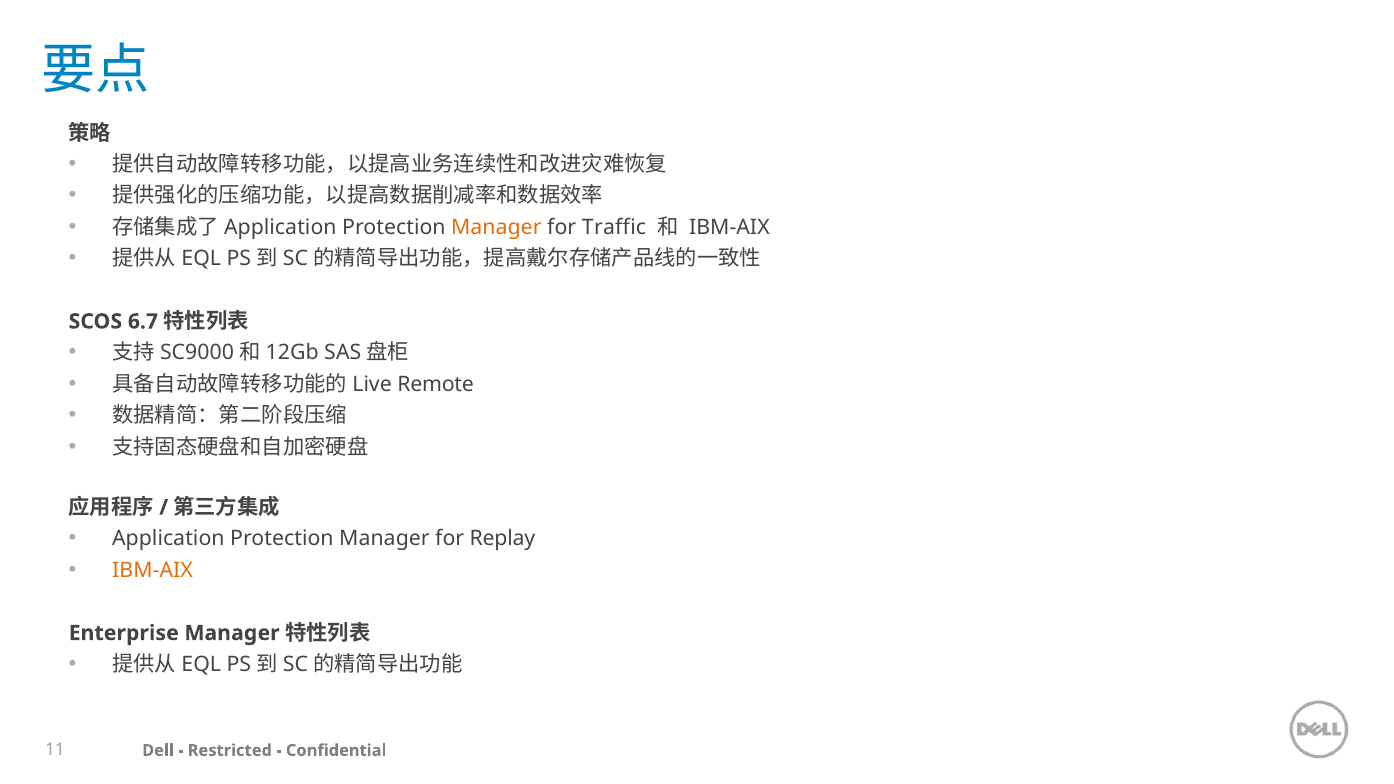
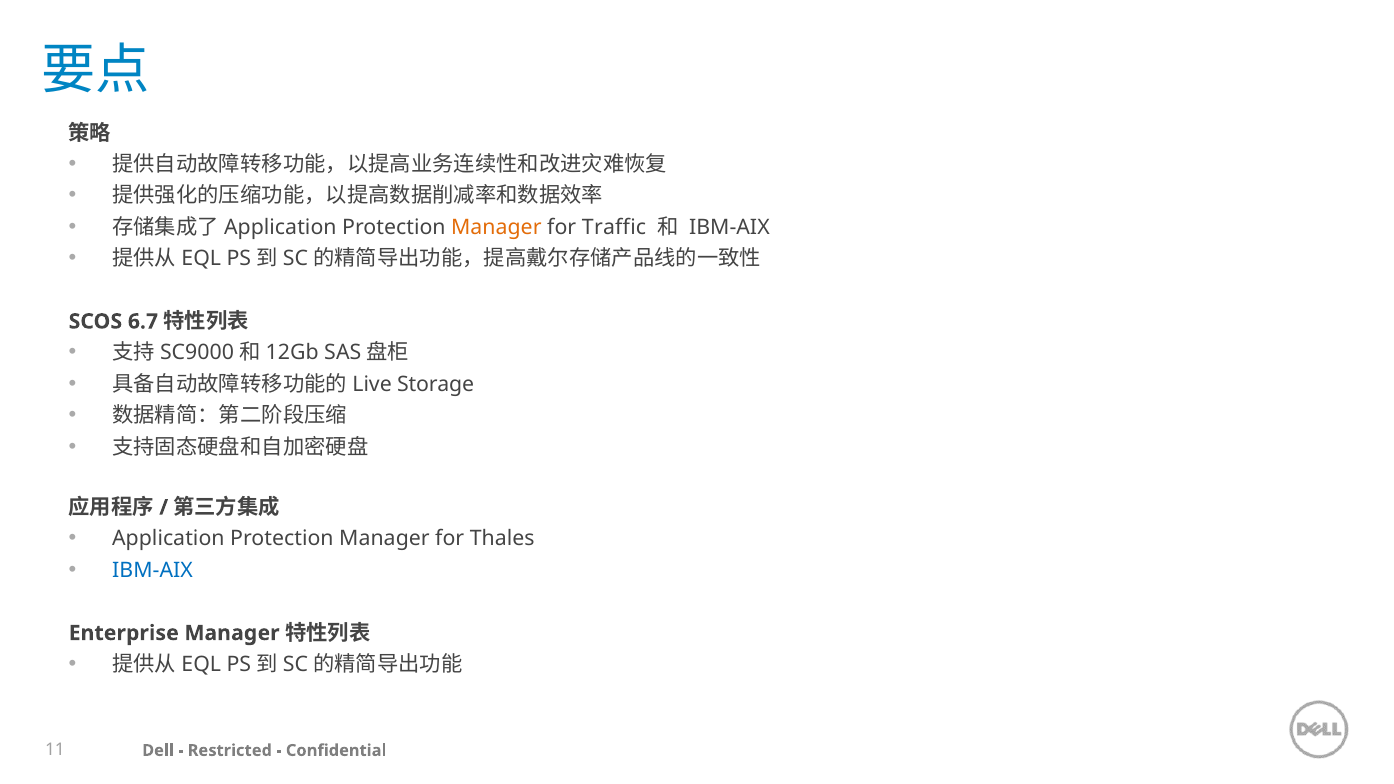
Remote: Remote -> Storage
Replay: Replay -> Thales
IBM-AIX at (153, 570) colour: orange -> blue
